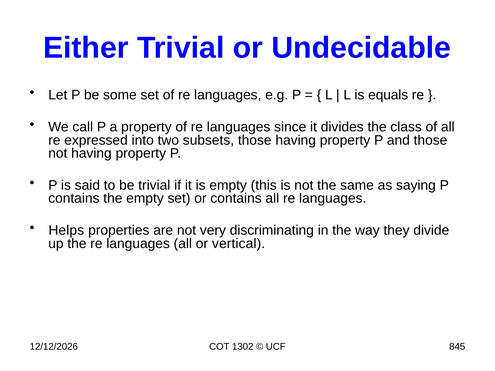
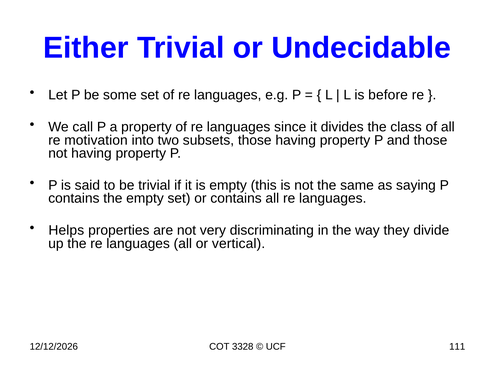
equals: equals -> before
expressed: expressed -> motivation
1302: 1302 -> 3328
845: 845 -> 111
